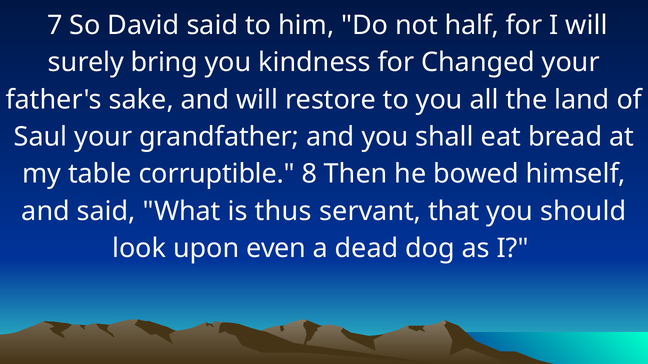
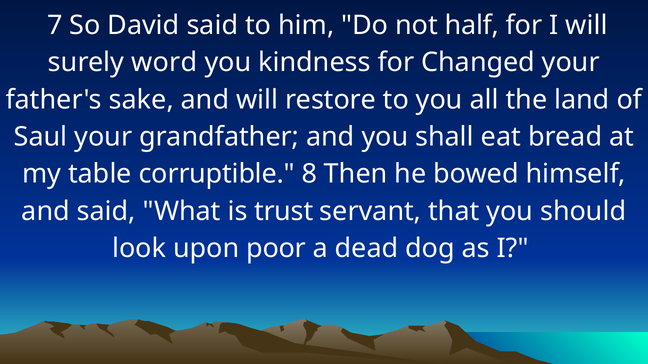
bring: bring -> word
thus: thus -> trust
even: even -> poor
